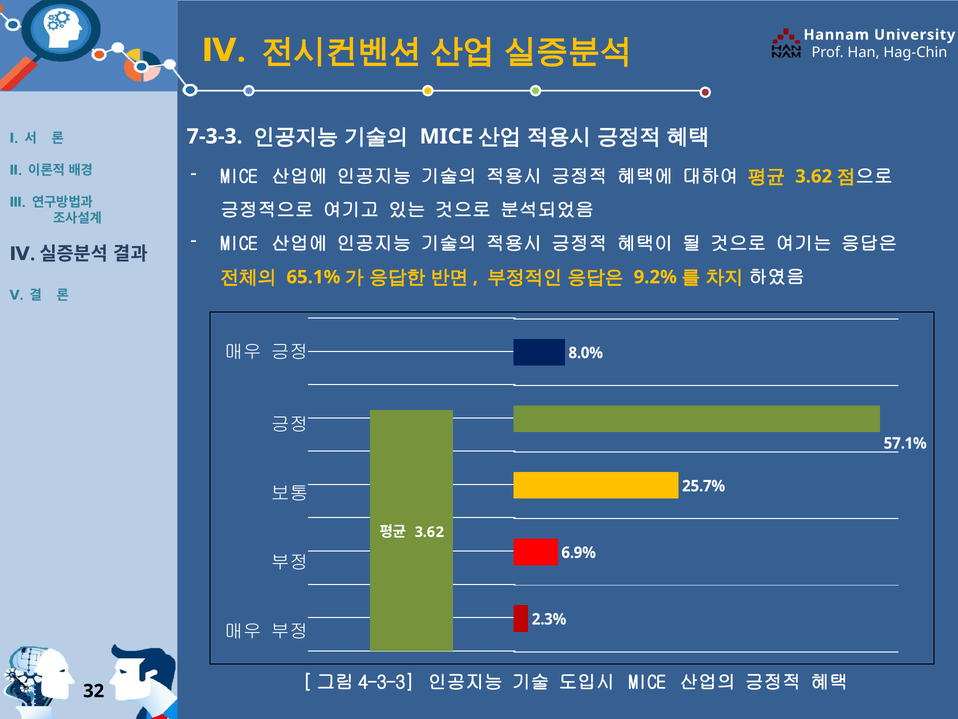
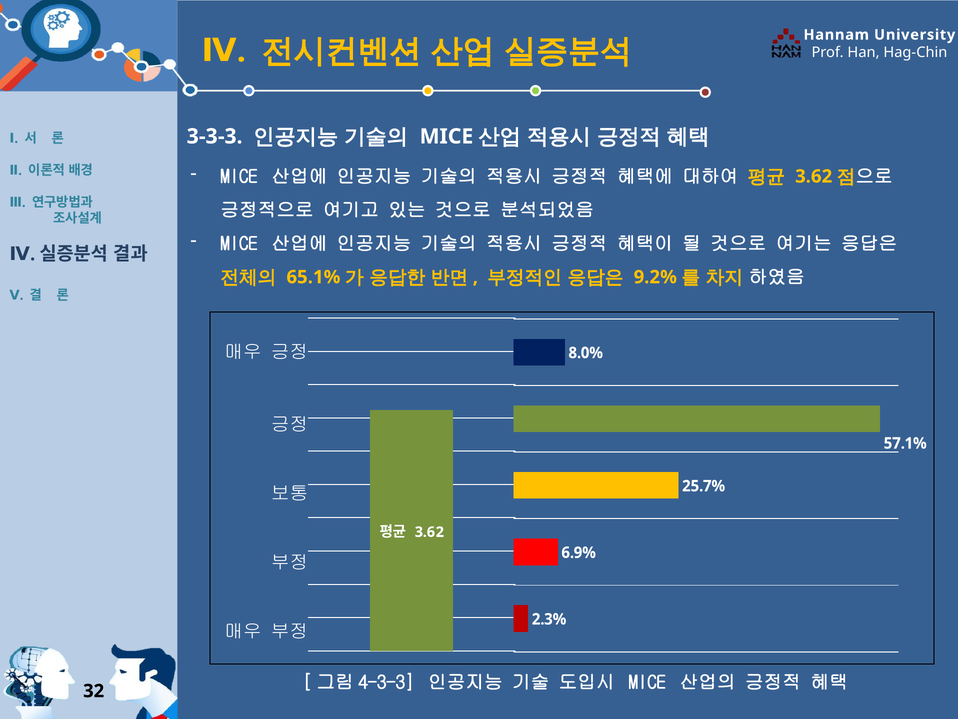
7-3-3: 7-3-3 -> 3-3-3
